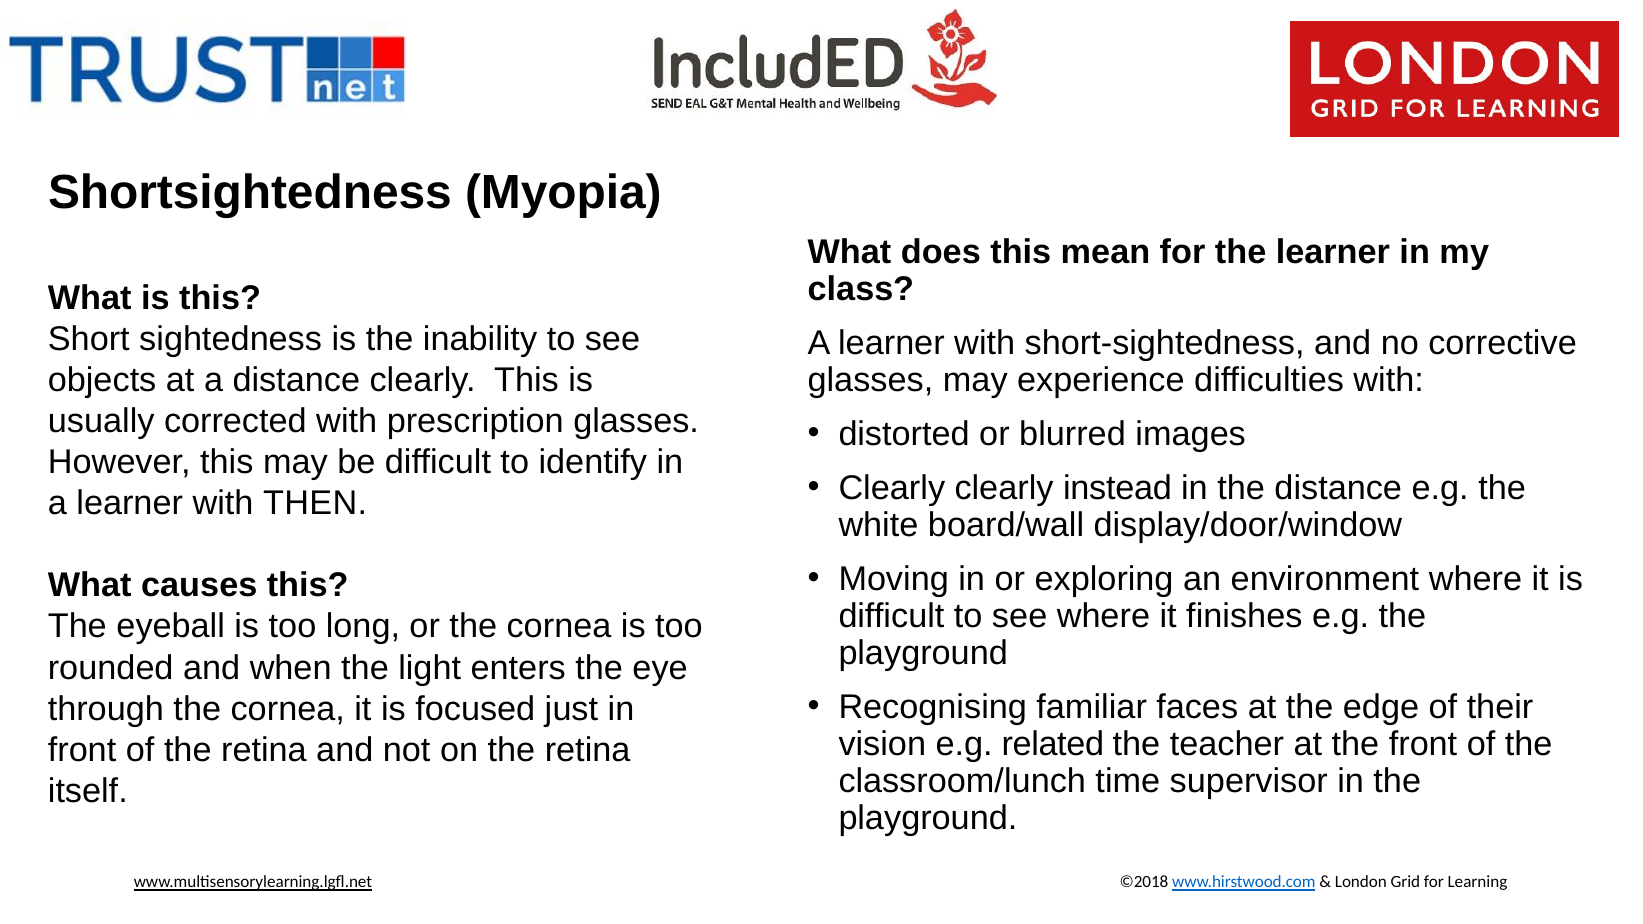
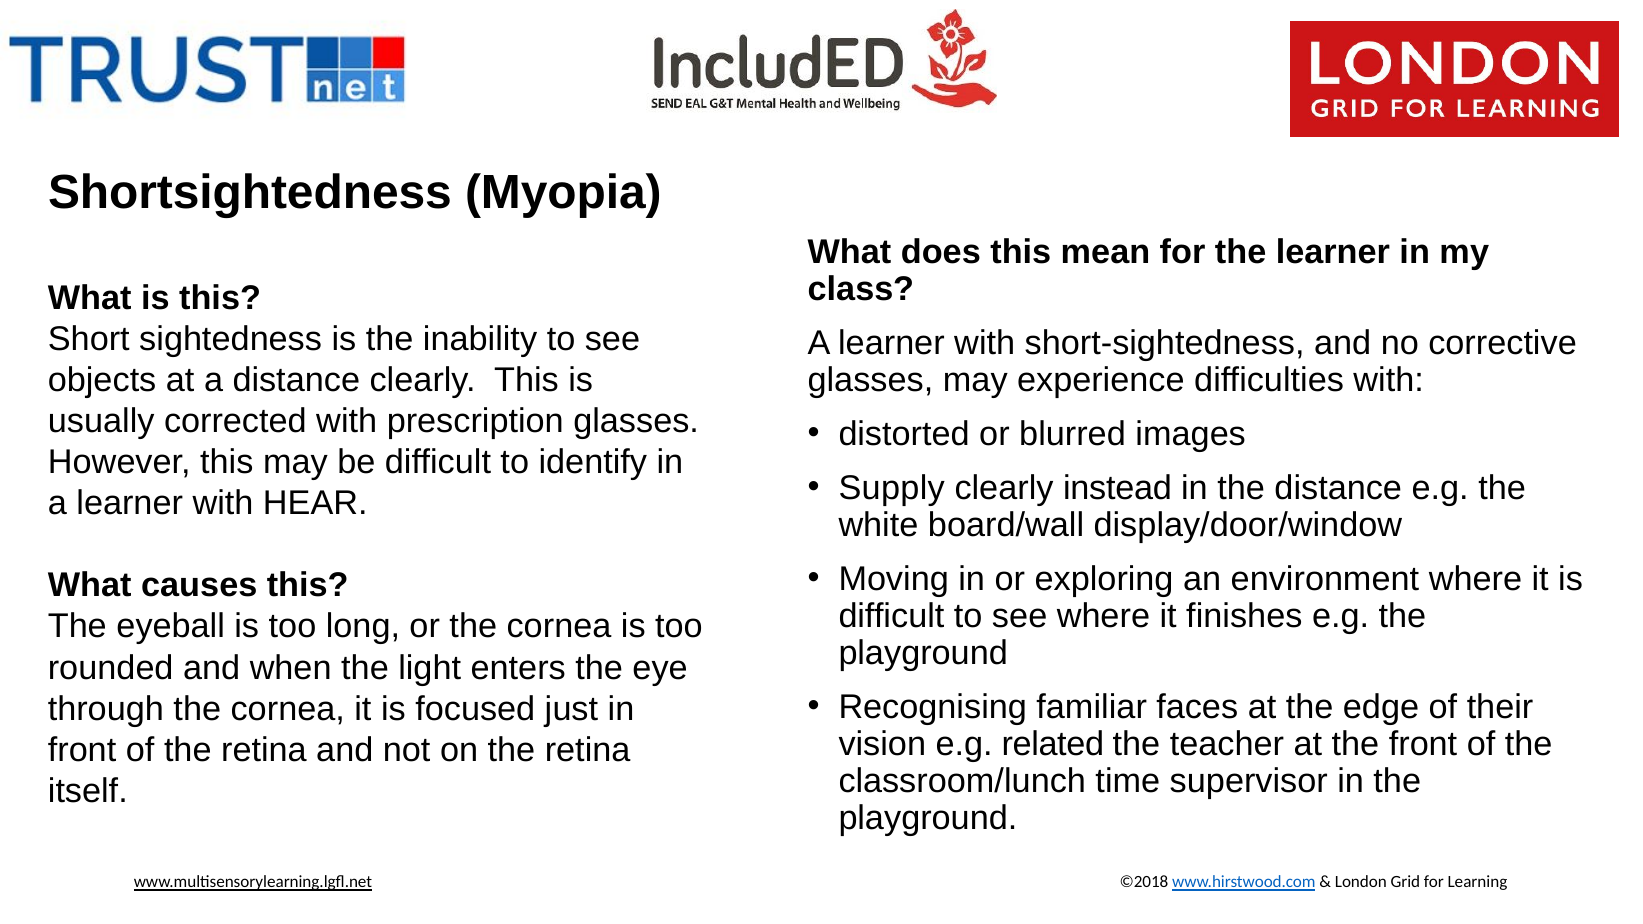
Clearly at (892, 488): Clearly -> Supply
THEN: THEN -> HEAR
